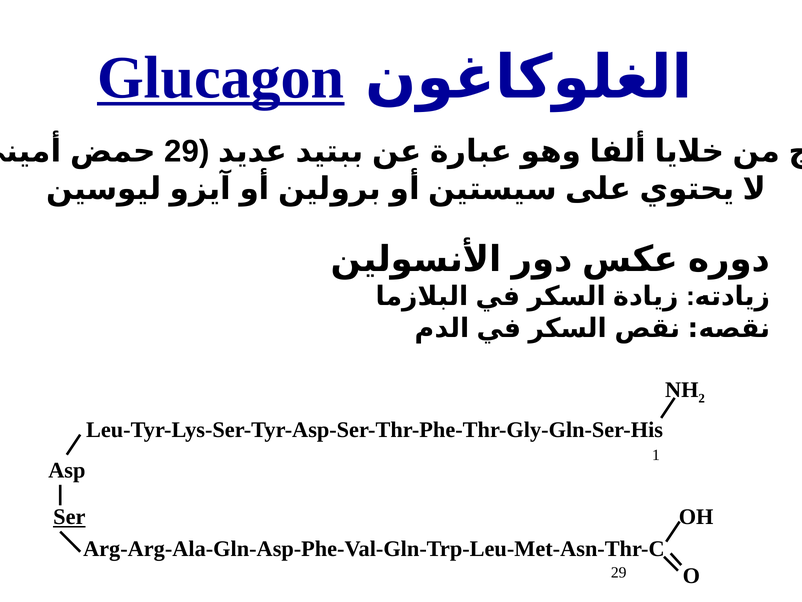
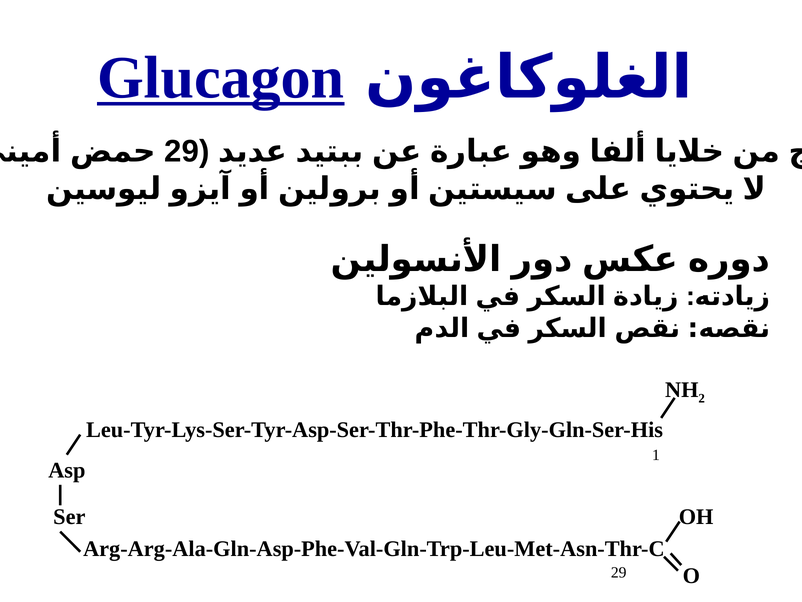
Ser underline: present -> none
